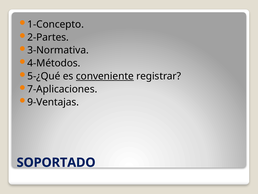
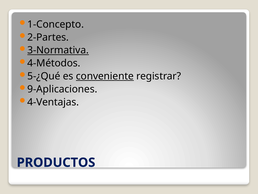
3-Normativa underline: none -> present
7-Aplicaciones: 7-Aplicaciones -> 9-Aplicaciones
9-Ventajas: 9-Ventajas -> 4-Ventajas
SOPORTADO: SOPORTADO -> PRODUCTOS
